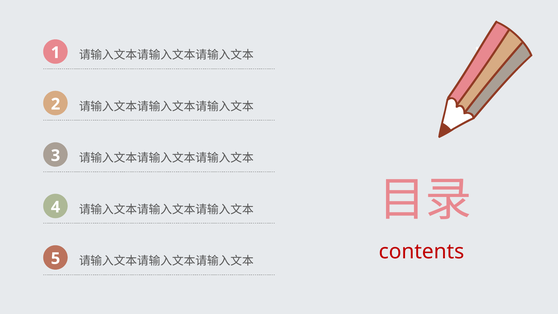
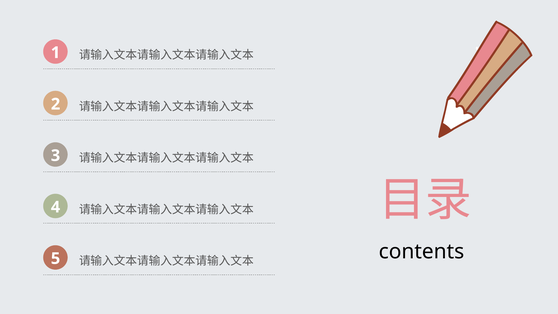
contents colour: red -> black
